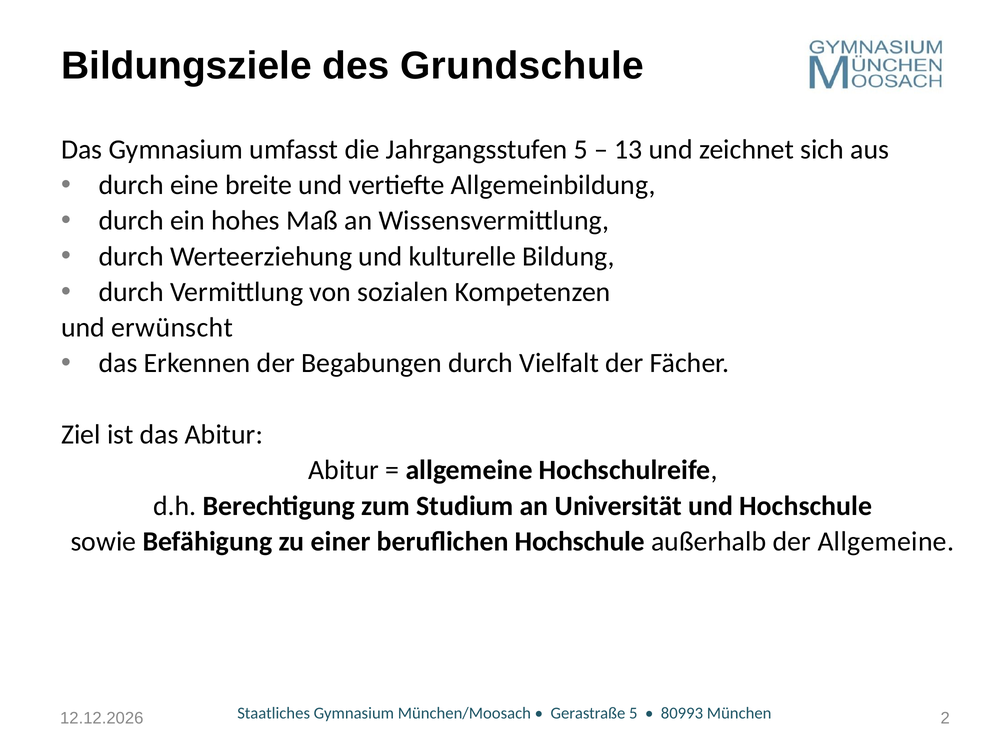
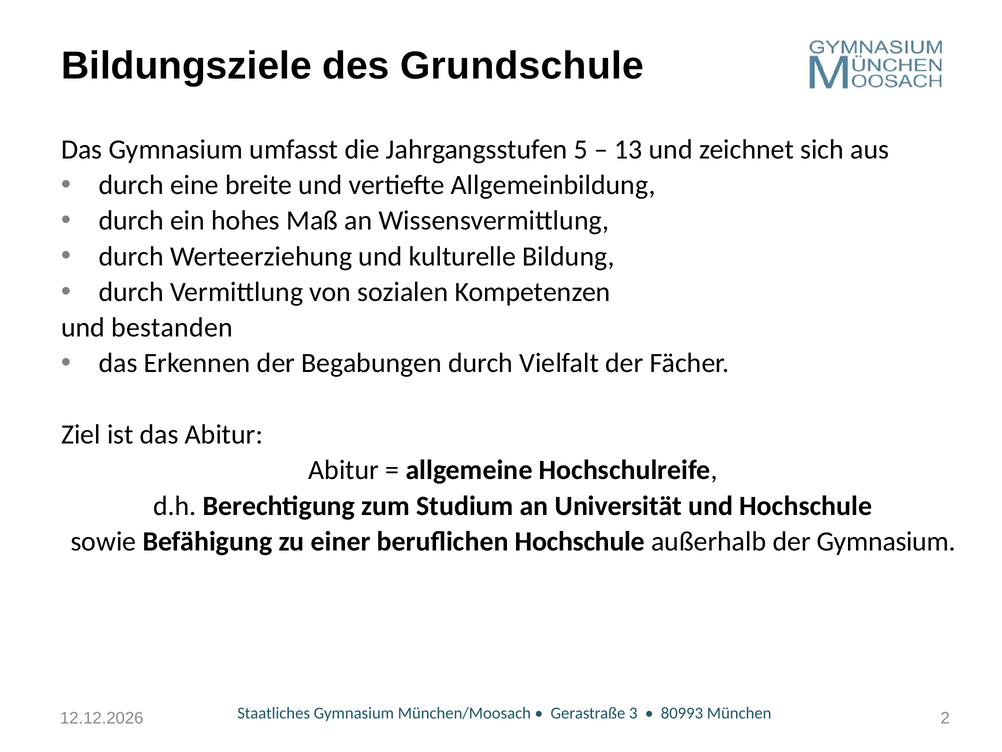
erwünscht: erwünscht -> bestanden
der Allgemeine: Allgemeine -> Gymnasium
Gerastraße 5: 5 -> 3
